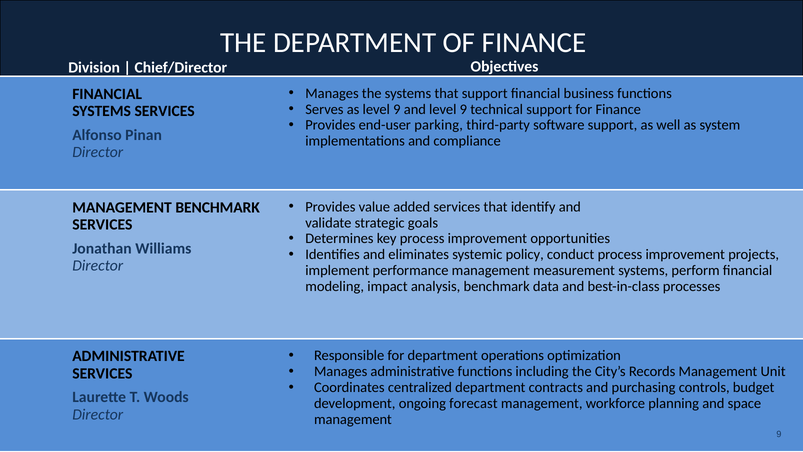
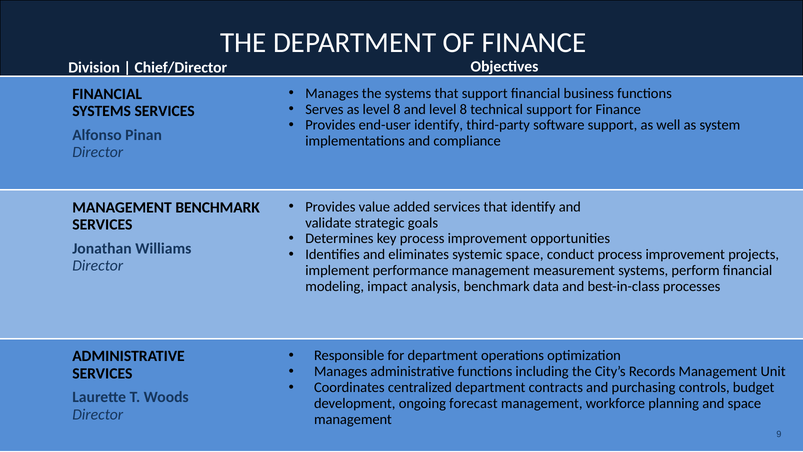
as level 9: 9 -> 8
and level 9: 9 -> 8
end-user parking: parking -> identify
systemic policy: policy -> space
